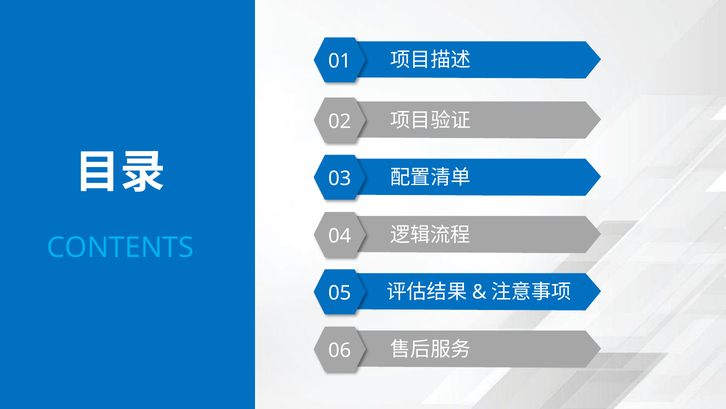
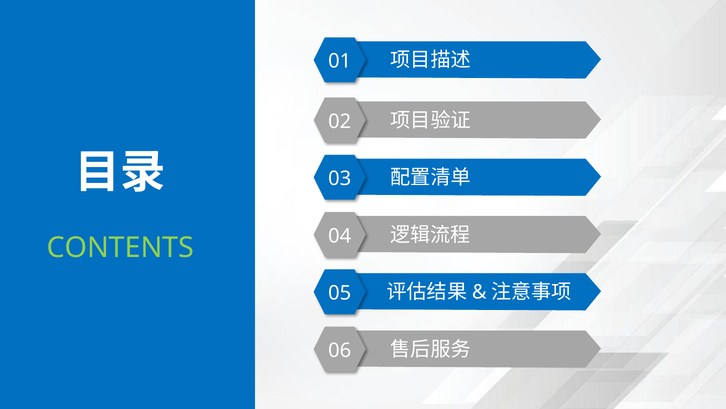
CONTENTS colour: light blue -> light green
